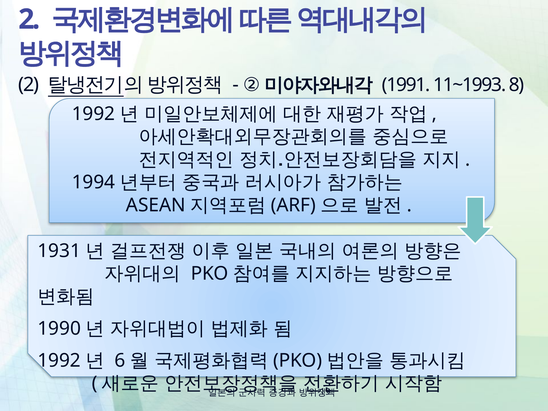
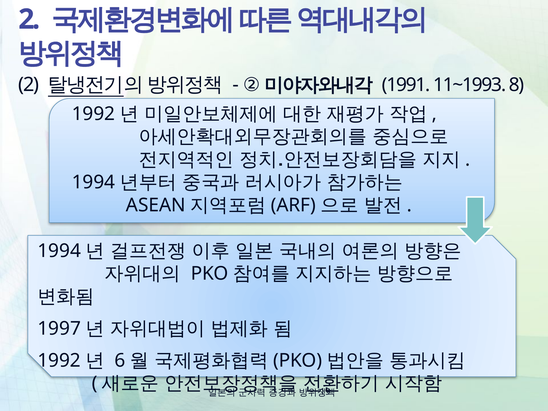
1931 at (59, 251): 1931 -> 1994
1990: 1990 -> 1997
